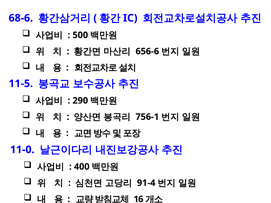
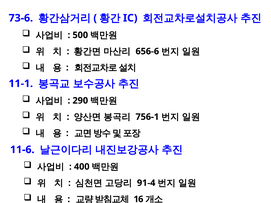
68-6: 68-6 -> 73-6
11-5: 11-5 -> 11-1
11-0: 11-0 -> 11-6
